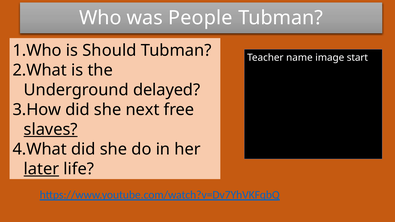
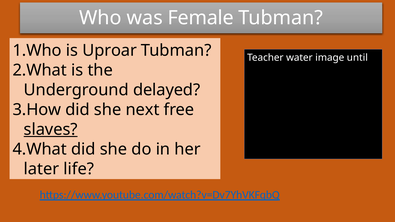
People: People -> Female
Should: Should -> Uproar
name: name -> water
start: start -> until
later underline: present -> none
